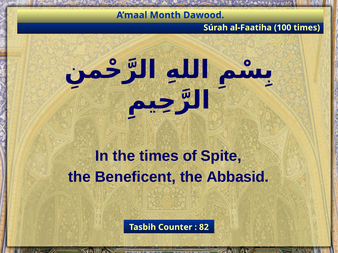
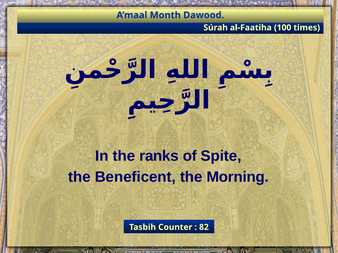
the times: times -> ranks
Abbasid: Abbasid -> Morning
